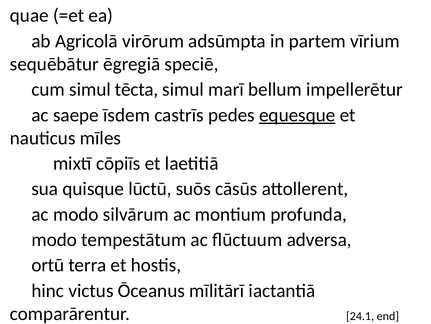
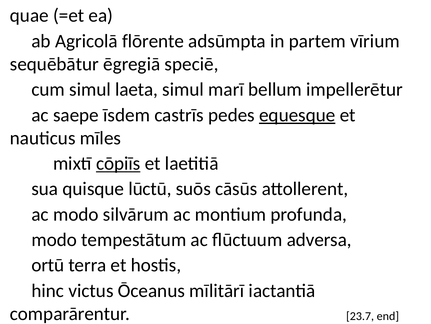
virōrum: virōrum -> flōrente
tēcta: tēcta -> laeta
cōpiīs underline: none -> present
24.1: 24.1 -> 23.7
